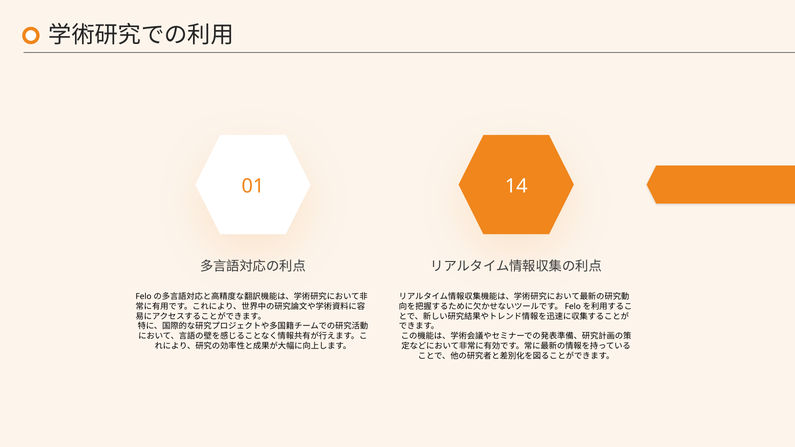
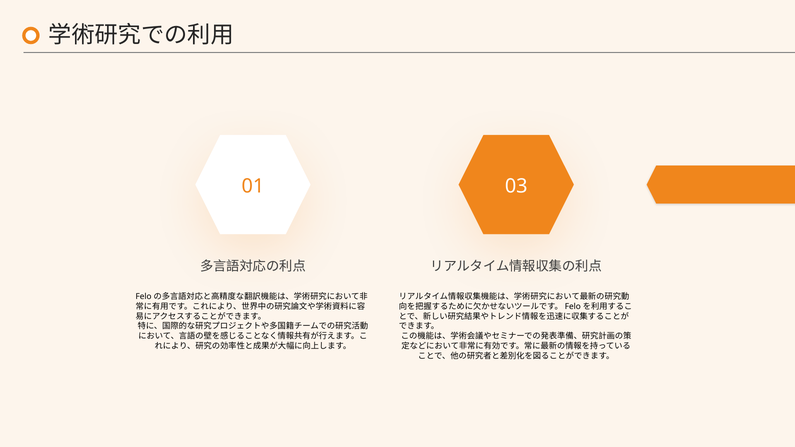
14: 14 -> 03
